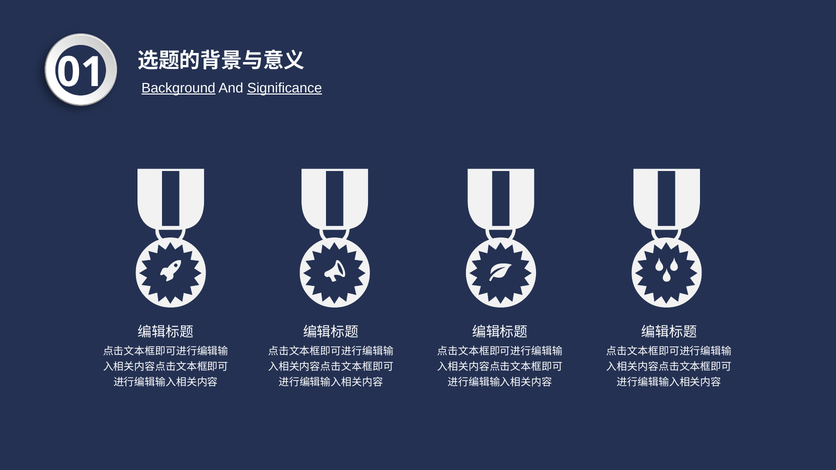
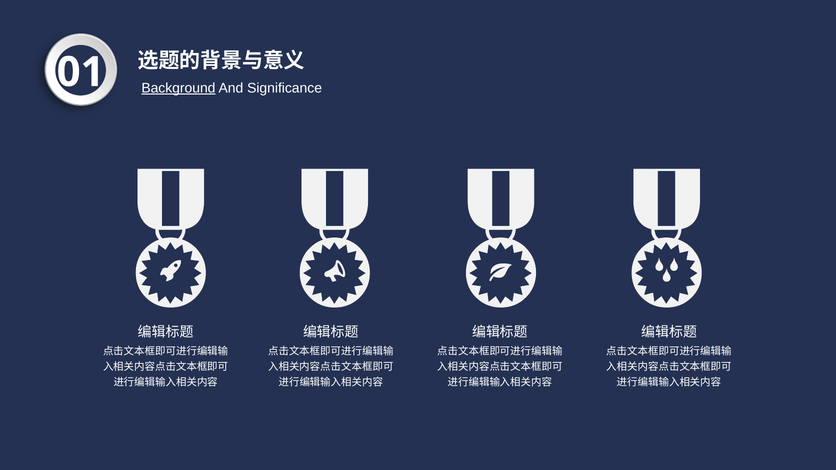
Significance underline: present -> none
